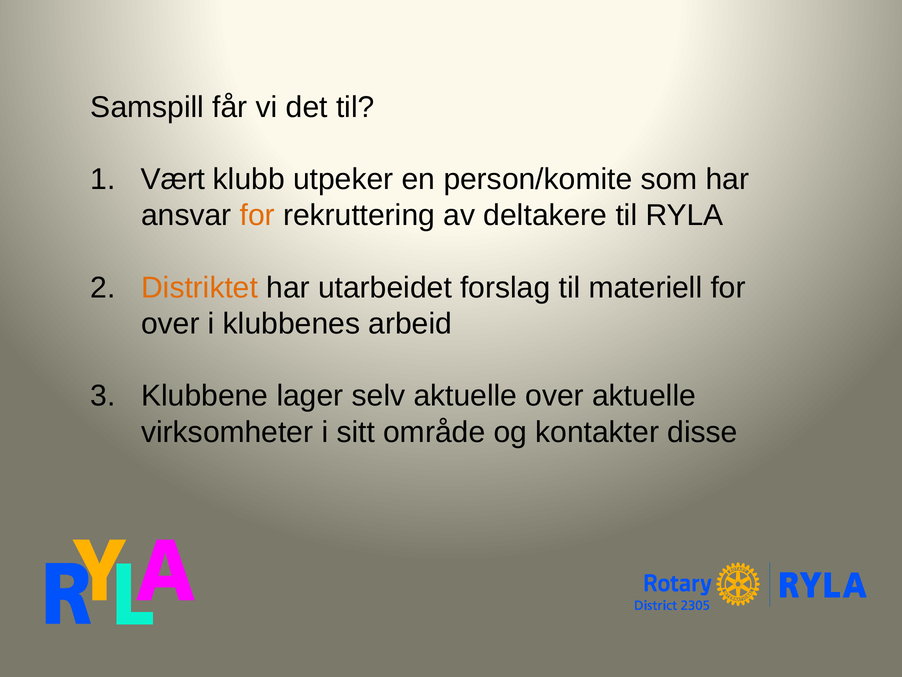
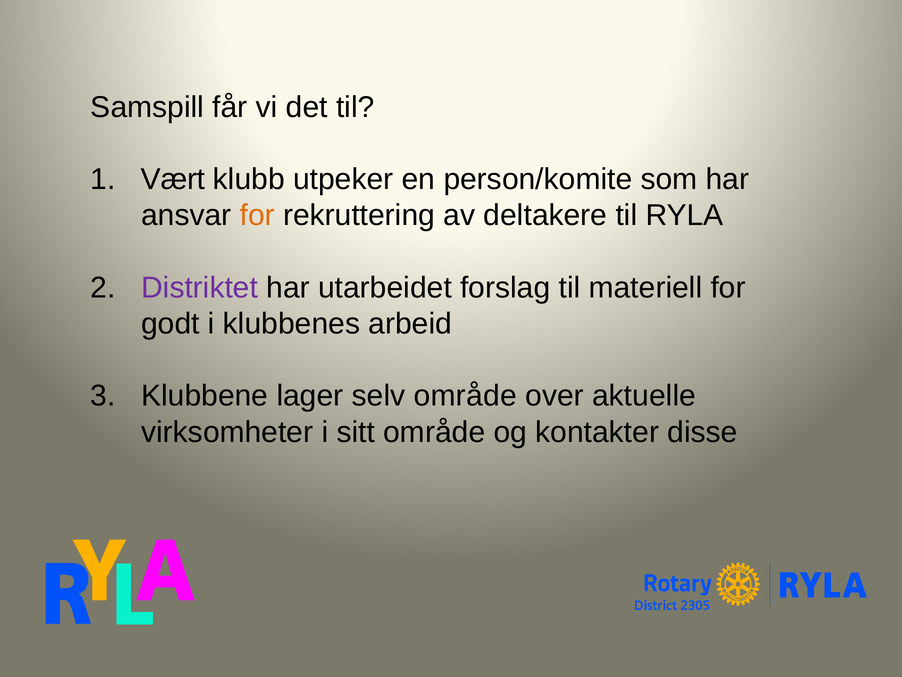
Distriktet colour: orange -> purple
over at (170, 324): over -> godt
selv aktuelle: aktuelle -> område
